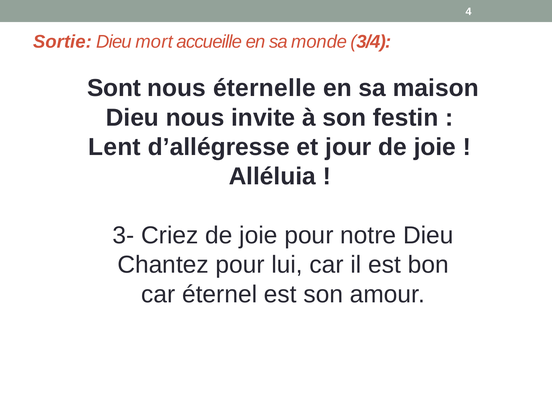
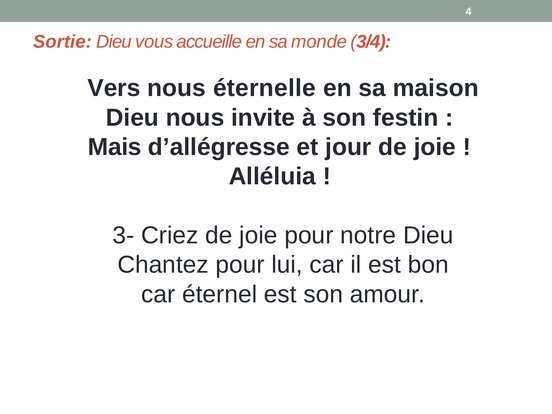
mort: mort -> vous
Sont: Sont -> Vers
Lent: Lent -> Mais
